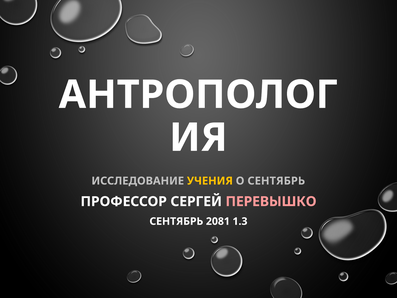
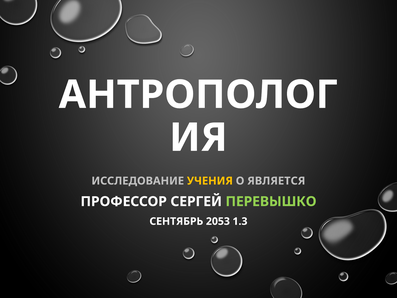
О СЕНТЯБРЬ: СЕНТЯБРЬ -> ЯВЛЯЕТСЯ
ПЕРЕВЫШКО colour: pink -> light green
2081: 2081 -> 2053
